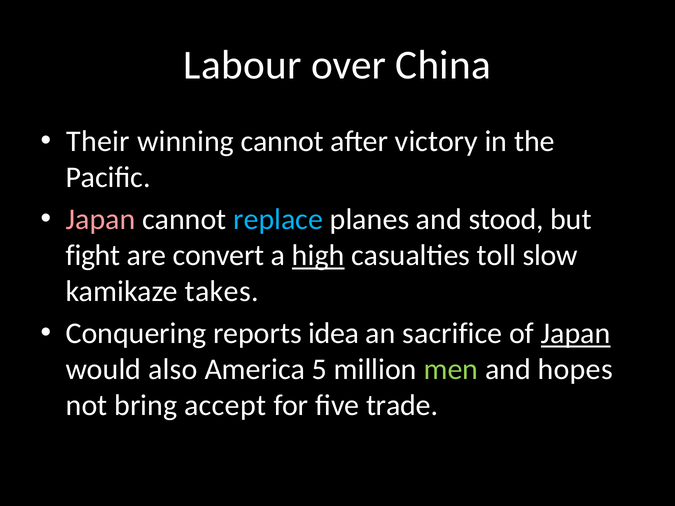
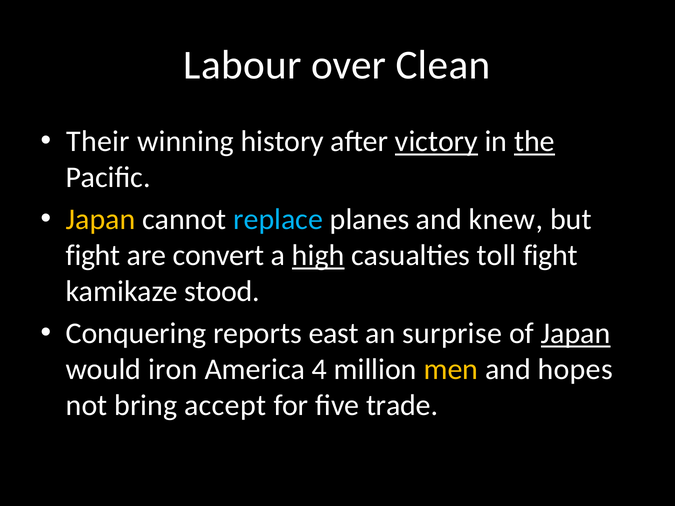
China: China -> Clean
winning cannot: cannot -> history
victory underline: none -> present
the underline: none -> present
Japan at (101, 220) colour: pink -> yellow
stood: stood -> knew
toll slow: slow -> fight
takes: takes -> stood
idea: idea -> east
sacrifice: sacrifice -> surprise
also: also -> iron
5: 5 -> 4
men colour: light green -> yellow
